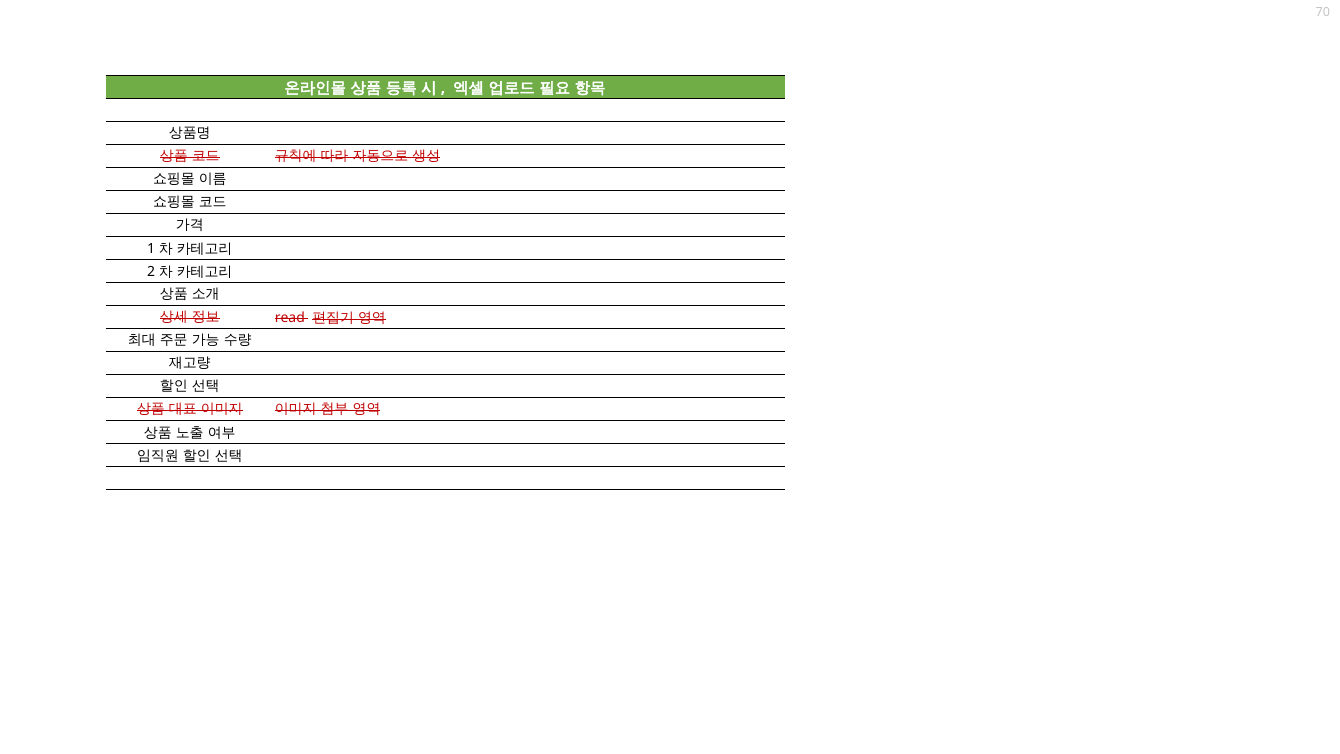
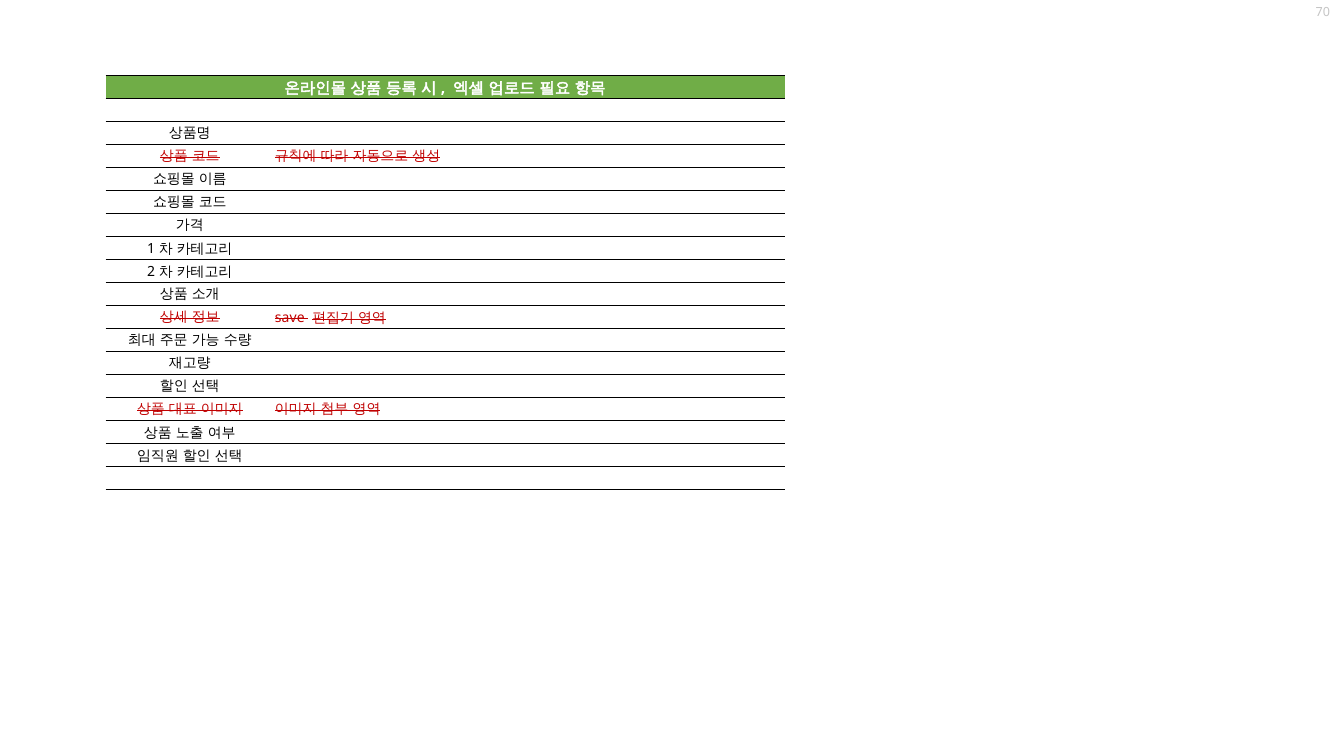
read: read -> save
